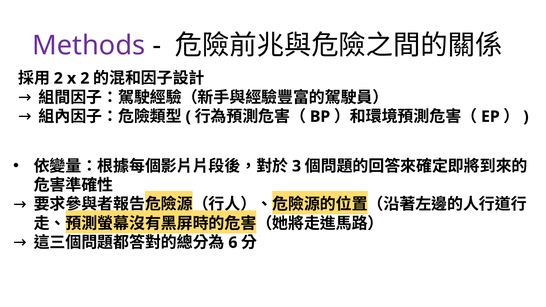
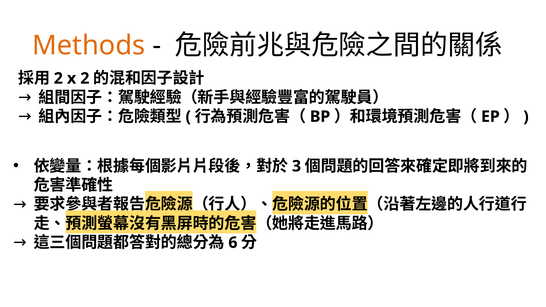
Methods colour: purple -> orange
